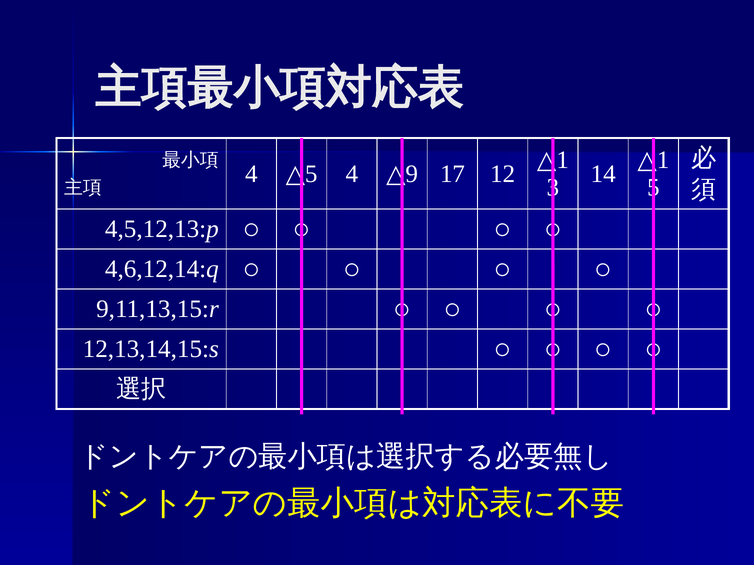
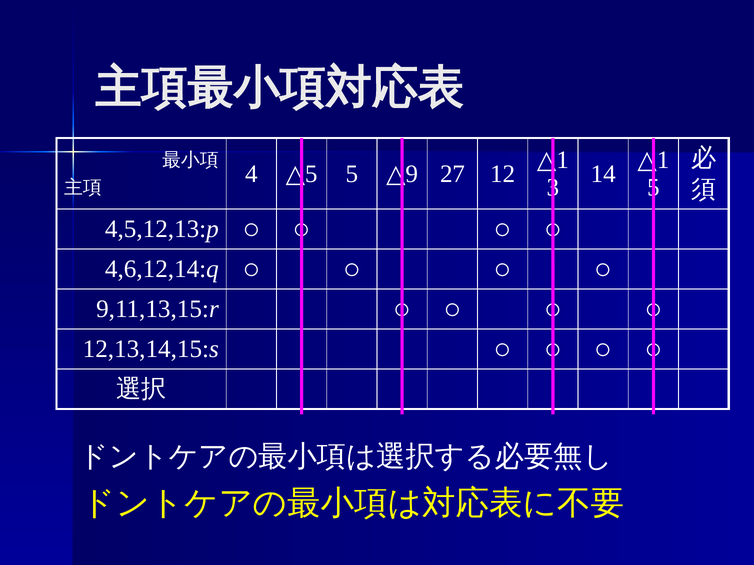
4 at (352, 174): 4 -> 5
17: 17 -> 27
